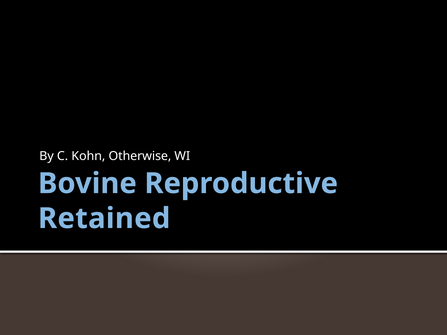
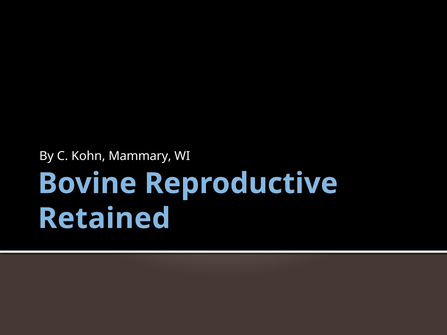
Otherwise: Otherwise -> Mammary
